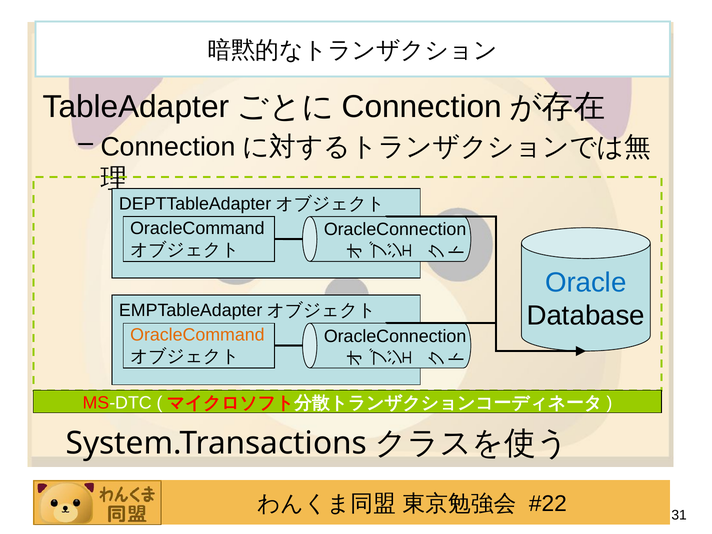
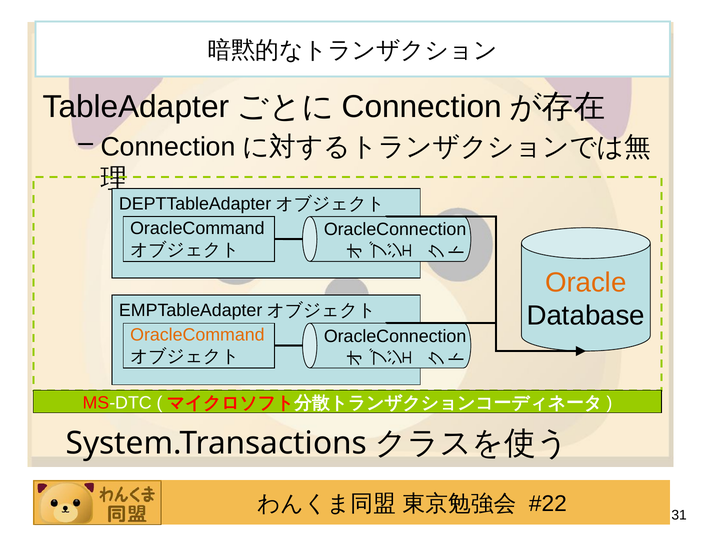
Oracle colour: blue -> orange
